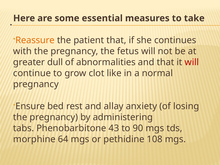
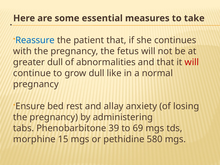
Reassure colour: orange -> blue
grow clot: clot -> dull
43: 43 -> 39
90: 90 -> 69
64: 64 -> 15
108: 108 -> 580
